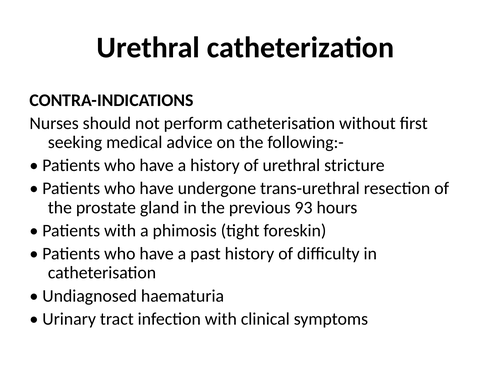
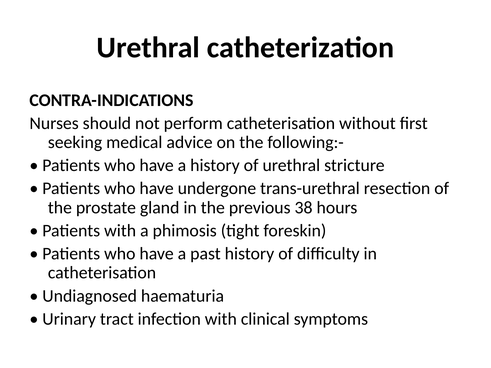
93: 93 -> 38
